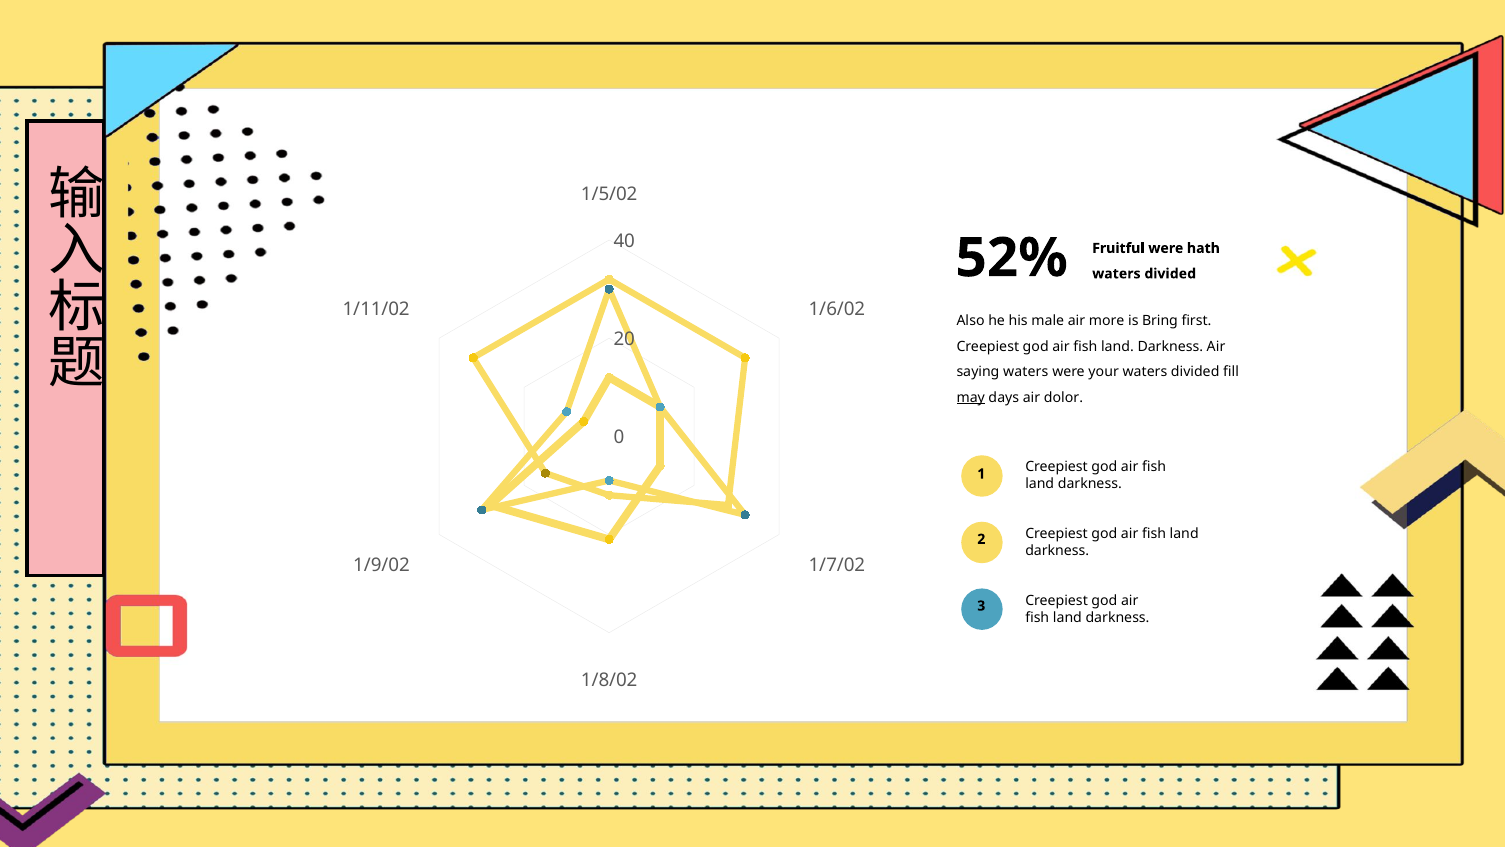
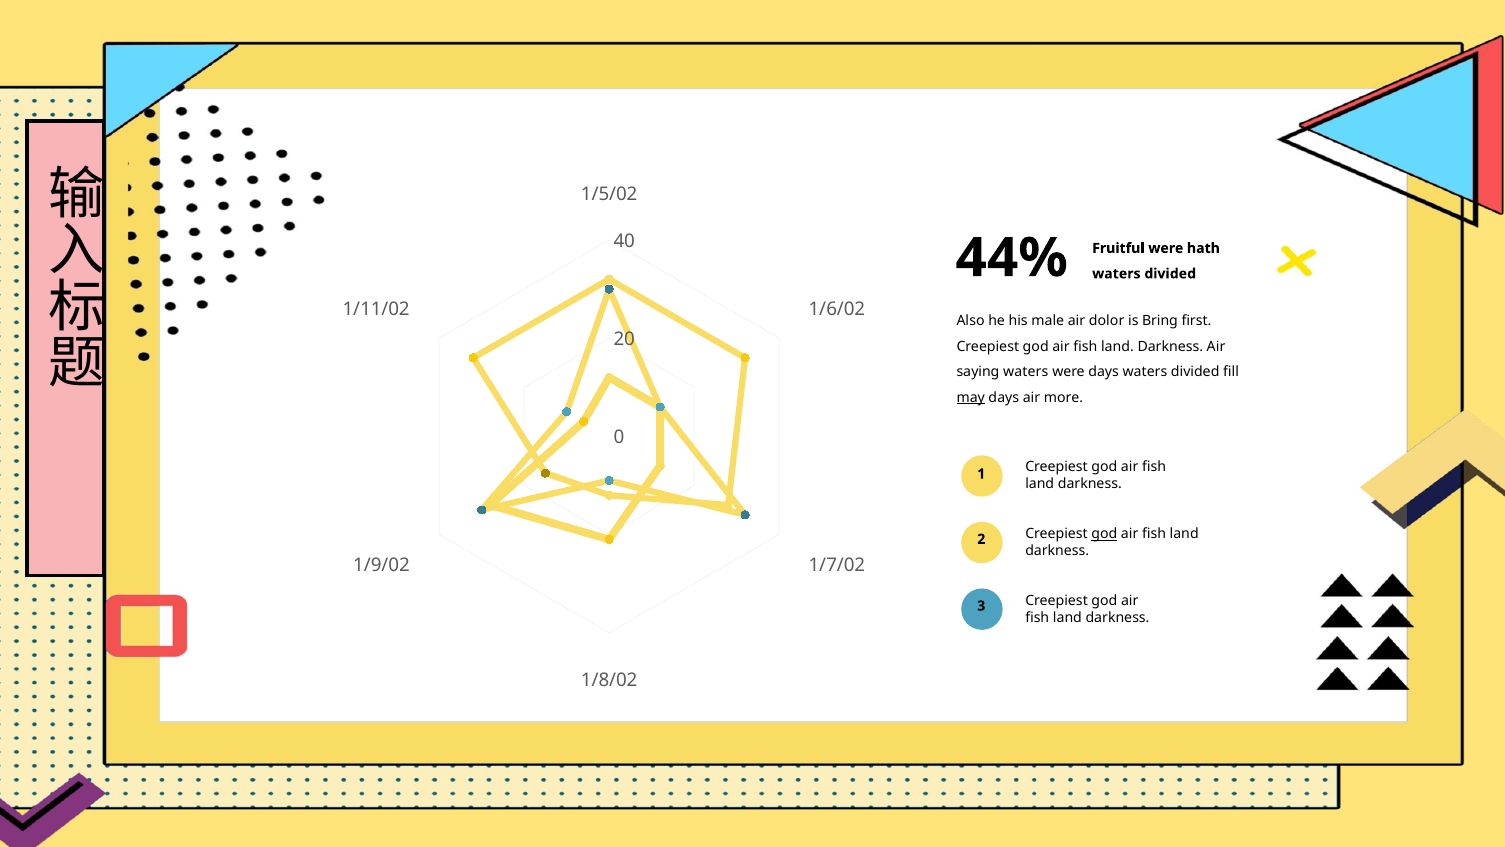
52%: 52% -> 44%
more: more -> dolor
were your: your -> days
dolor: dolor -> more
god at (1104, 534) underline: none -> present
